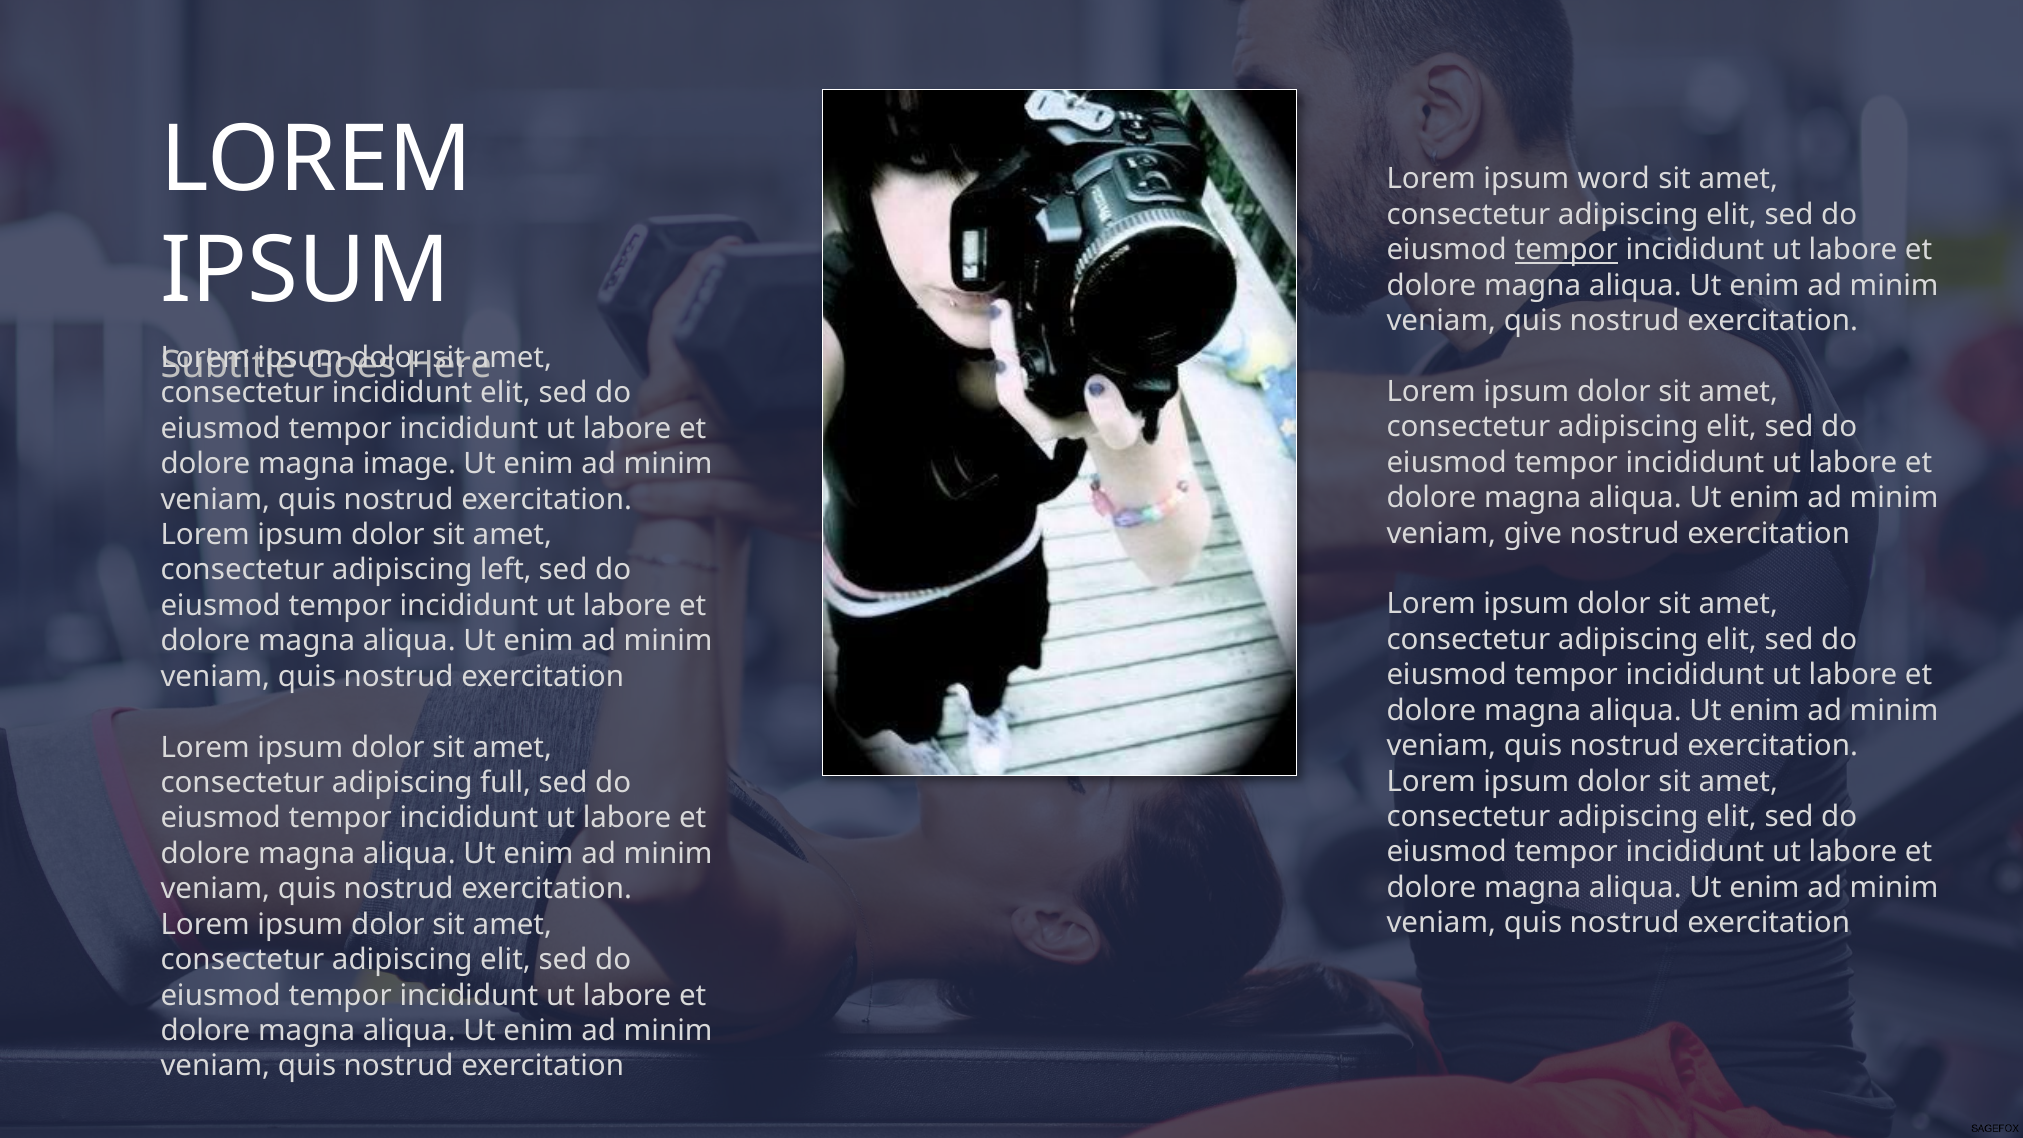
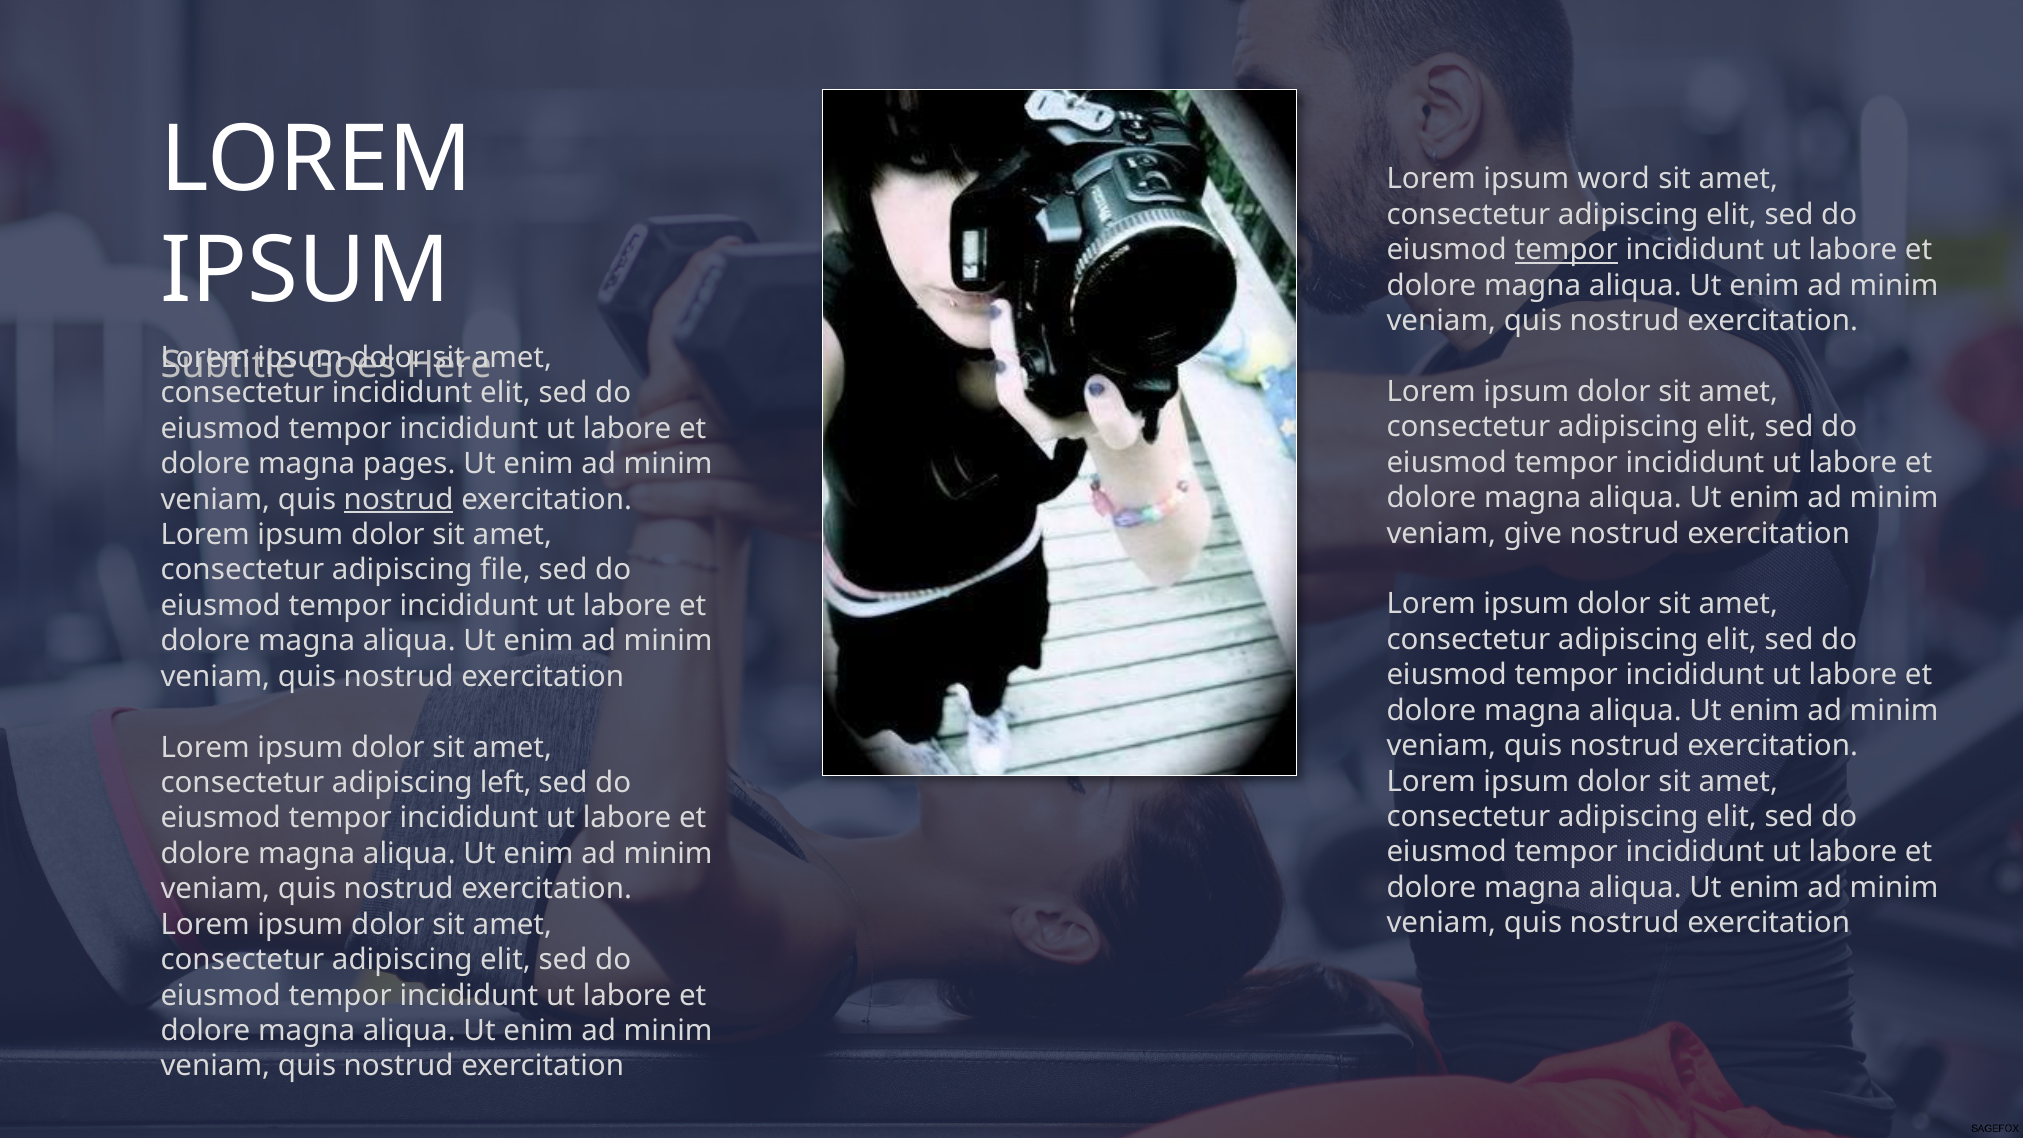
image: image -> pages
nostrud at (399, 499) underline: none -> present
left: left -> file
full: full -> left
